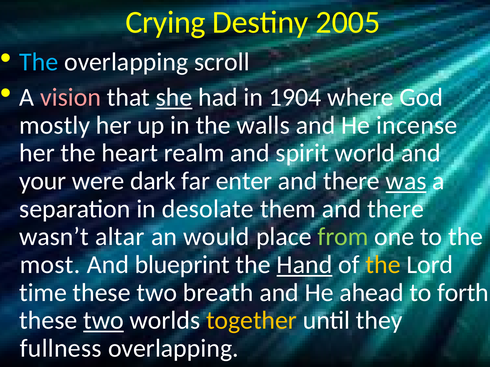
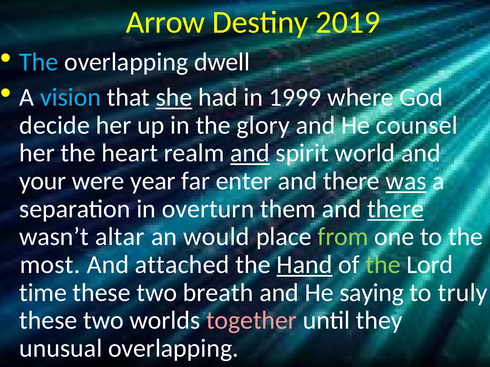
Crying: Crying -> Arrow
2005: 2005 -> 2019
scroll: scroll -> dwell
vision colour: pink -> light blue
1904: 1904 -> 1999
mostly: mostly -> decide
walls: walls -> glory
incense: incense -> counsel
and at (250, 153) underline: none -> present
dark: dark -> year
desolate: desolate -> overturn
there at (396, 209) underline: none -> present
blueprint: blueprint -> attached
the at (383, 265) colour: yellow -> light green
ahead: ahead -> saying
forth: forth -> truly
two at (104, 321) underline: present -> none
together colour: yellow -> pink
fullness: fullness -> unusual
